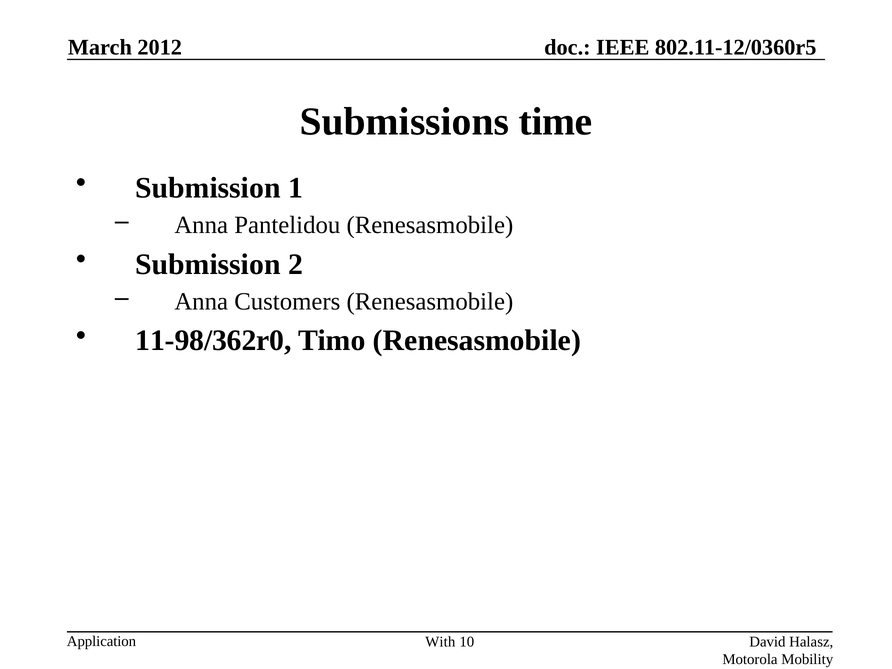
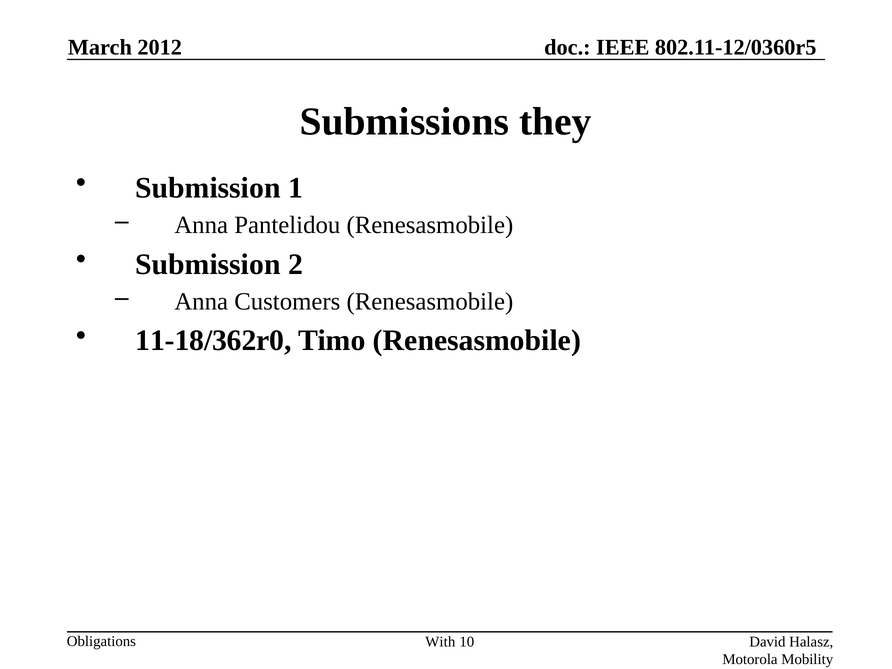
time: time -> they
11-98/362r0: 11-98/362r0 -> 11-18/362r0
Application: Application -> Obligations
